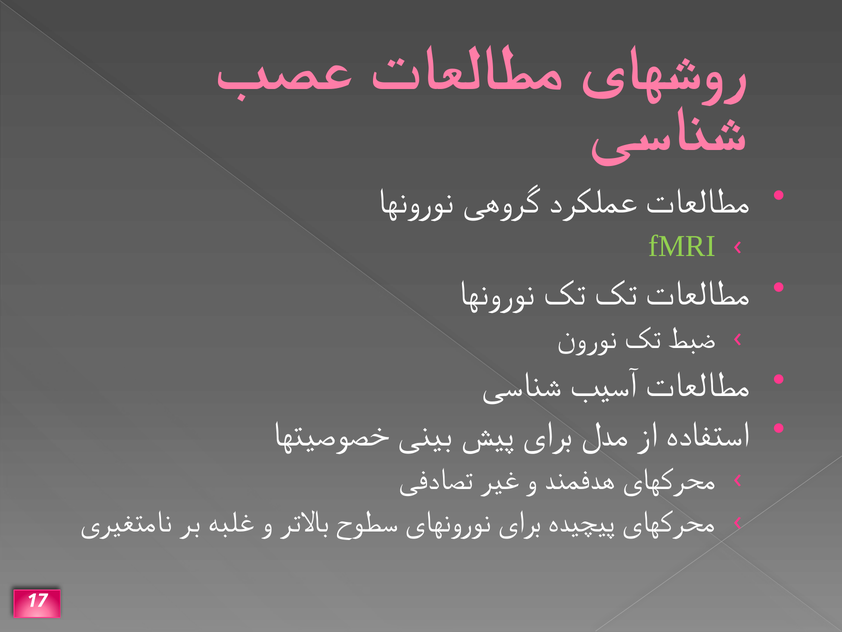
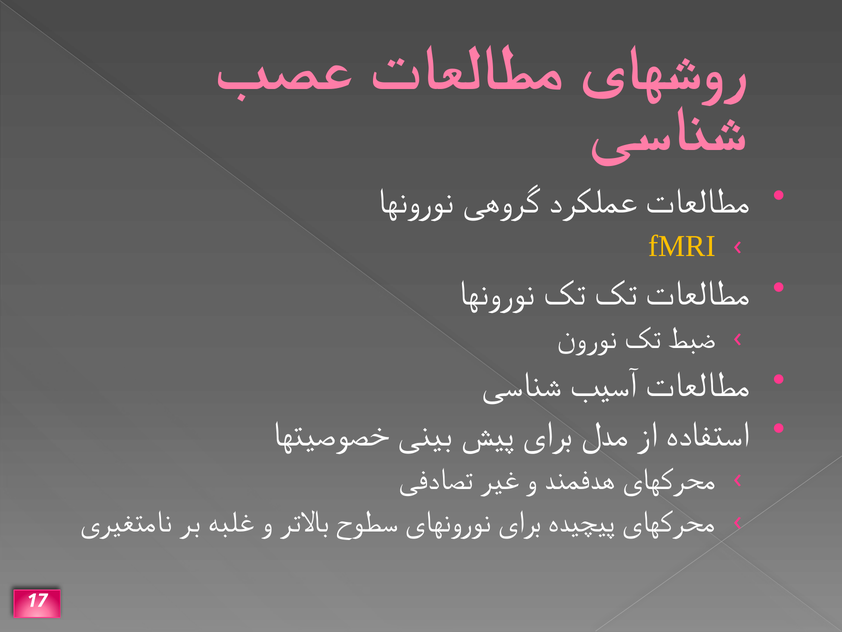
fMRI colour: light green -> yellow
